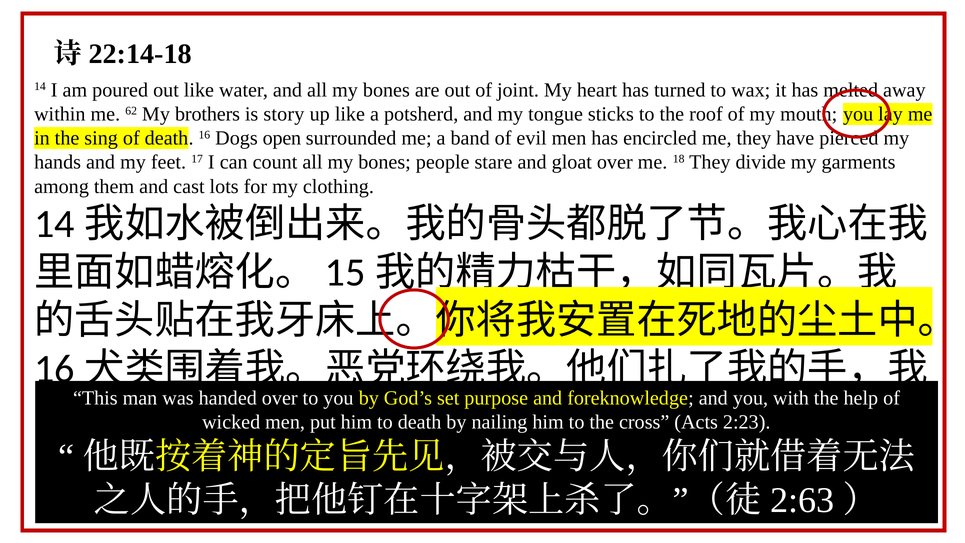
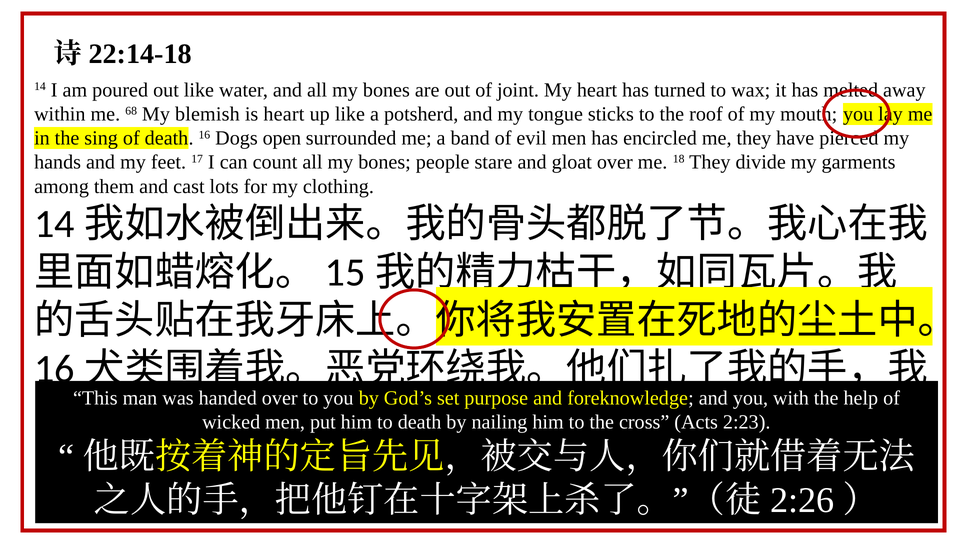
62: 62 -> 68
brothers: brothers -> blemish
is story: story -> heart
2:63: 2:63 -> 2:26
